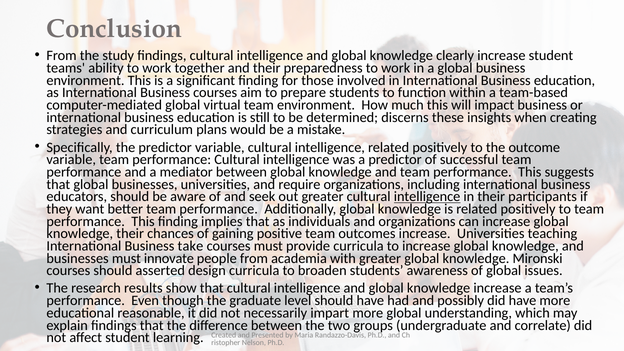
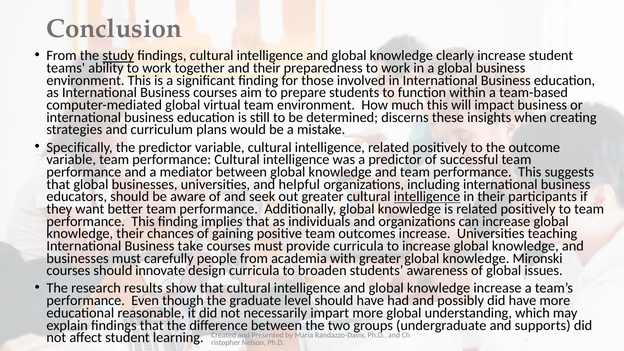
study underline: none -> present
require: require -> helpful
innovate: innovate -> carefully
asserted: asserted -> innovate
correlate: correlate -> supports
